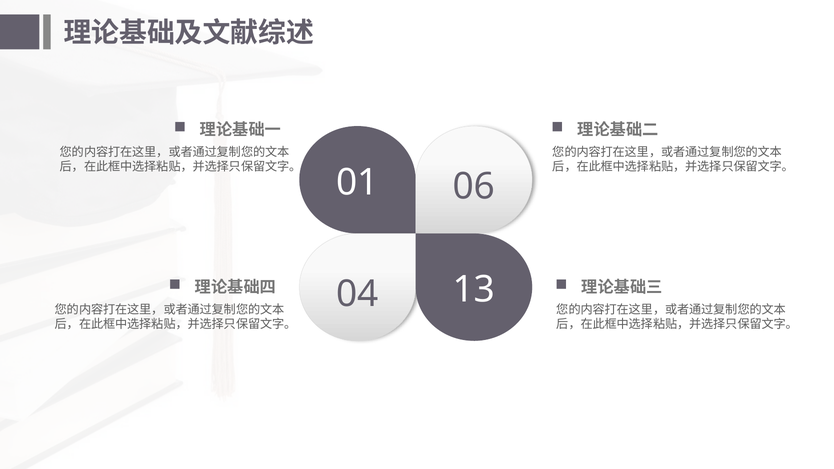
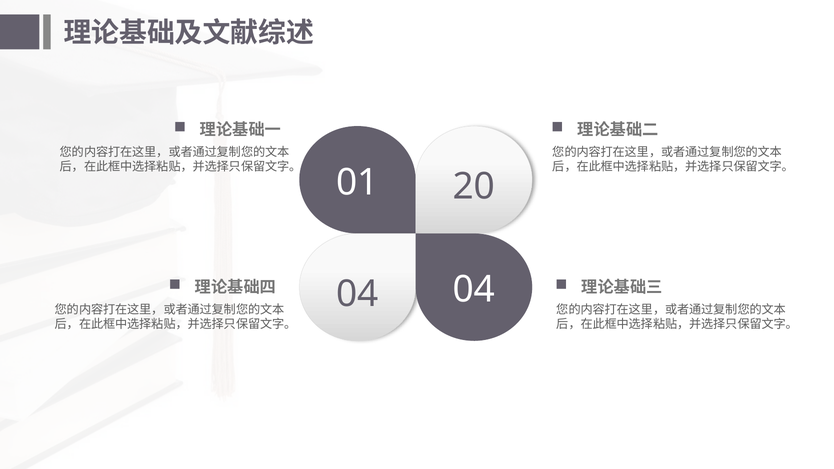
06: 06 -> 20
04 13: 13 -> 04
